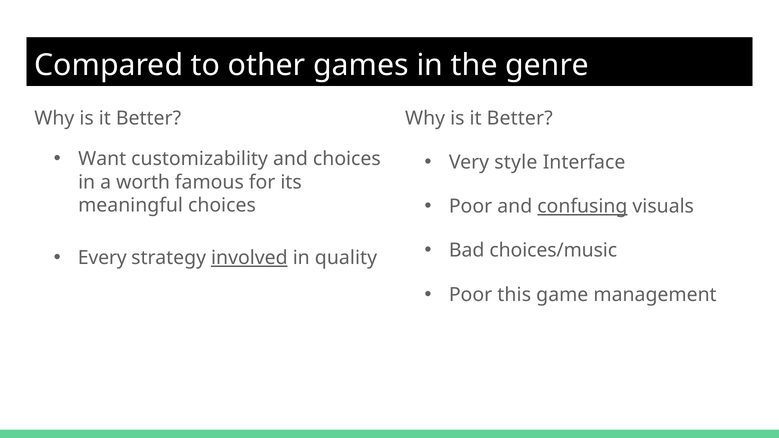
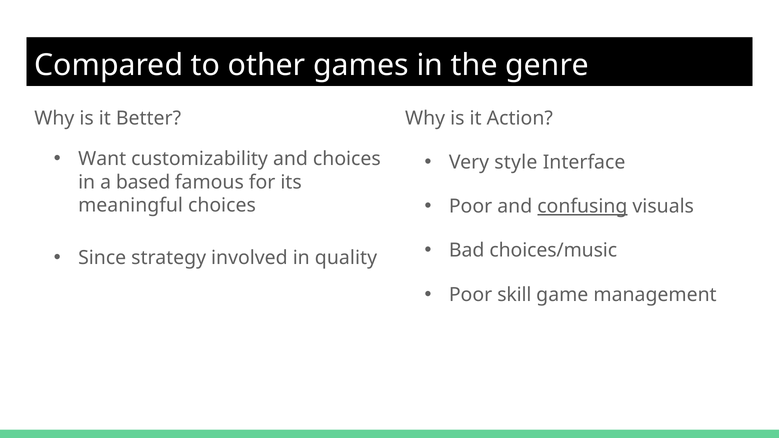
Better at (520, 118): Better -> Action
worth: worth -> based
Every: Every -> Since
involved underline: present -> none
this: this -> skill
